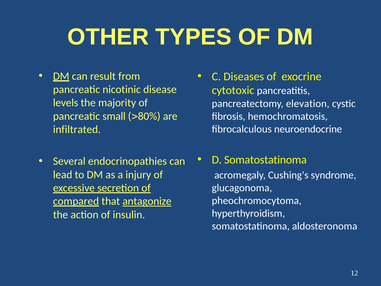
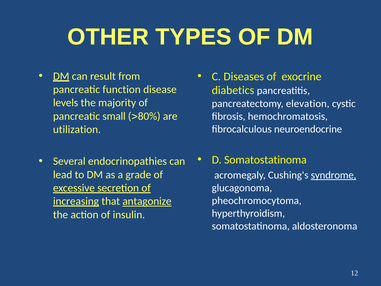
nicotinic: nicotinic -> function
cytotoxic: cytotoxic -> diabetics
infiltrated: infiltrated -> utilization
injury: injury -> grade
syndrome underline: none -> present
compared: compared -> increasing
